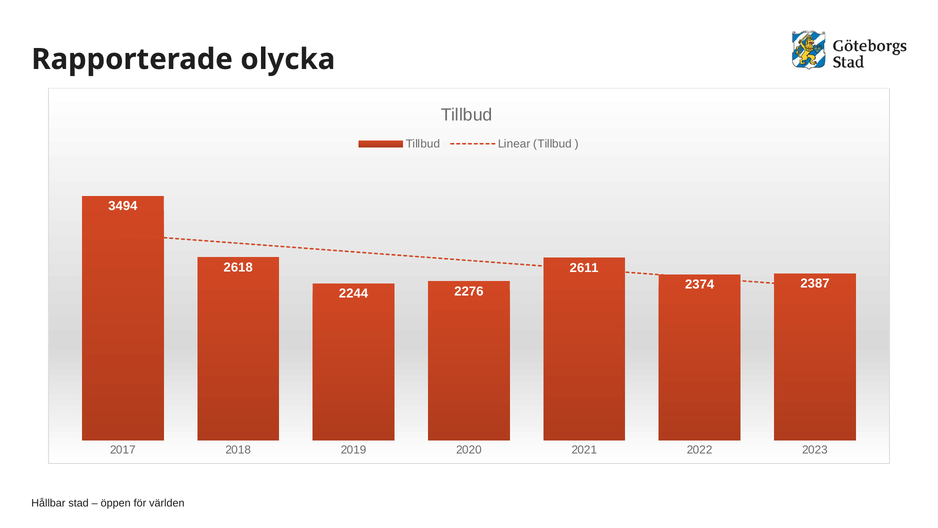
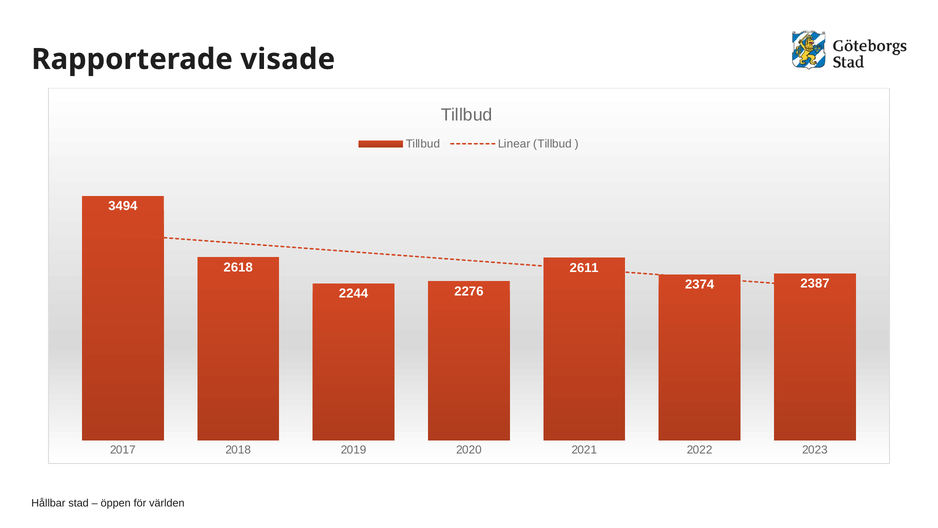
olycka: olycka -> visade
